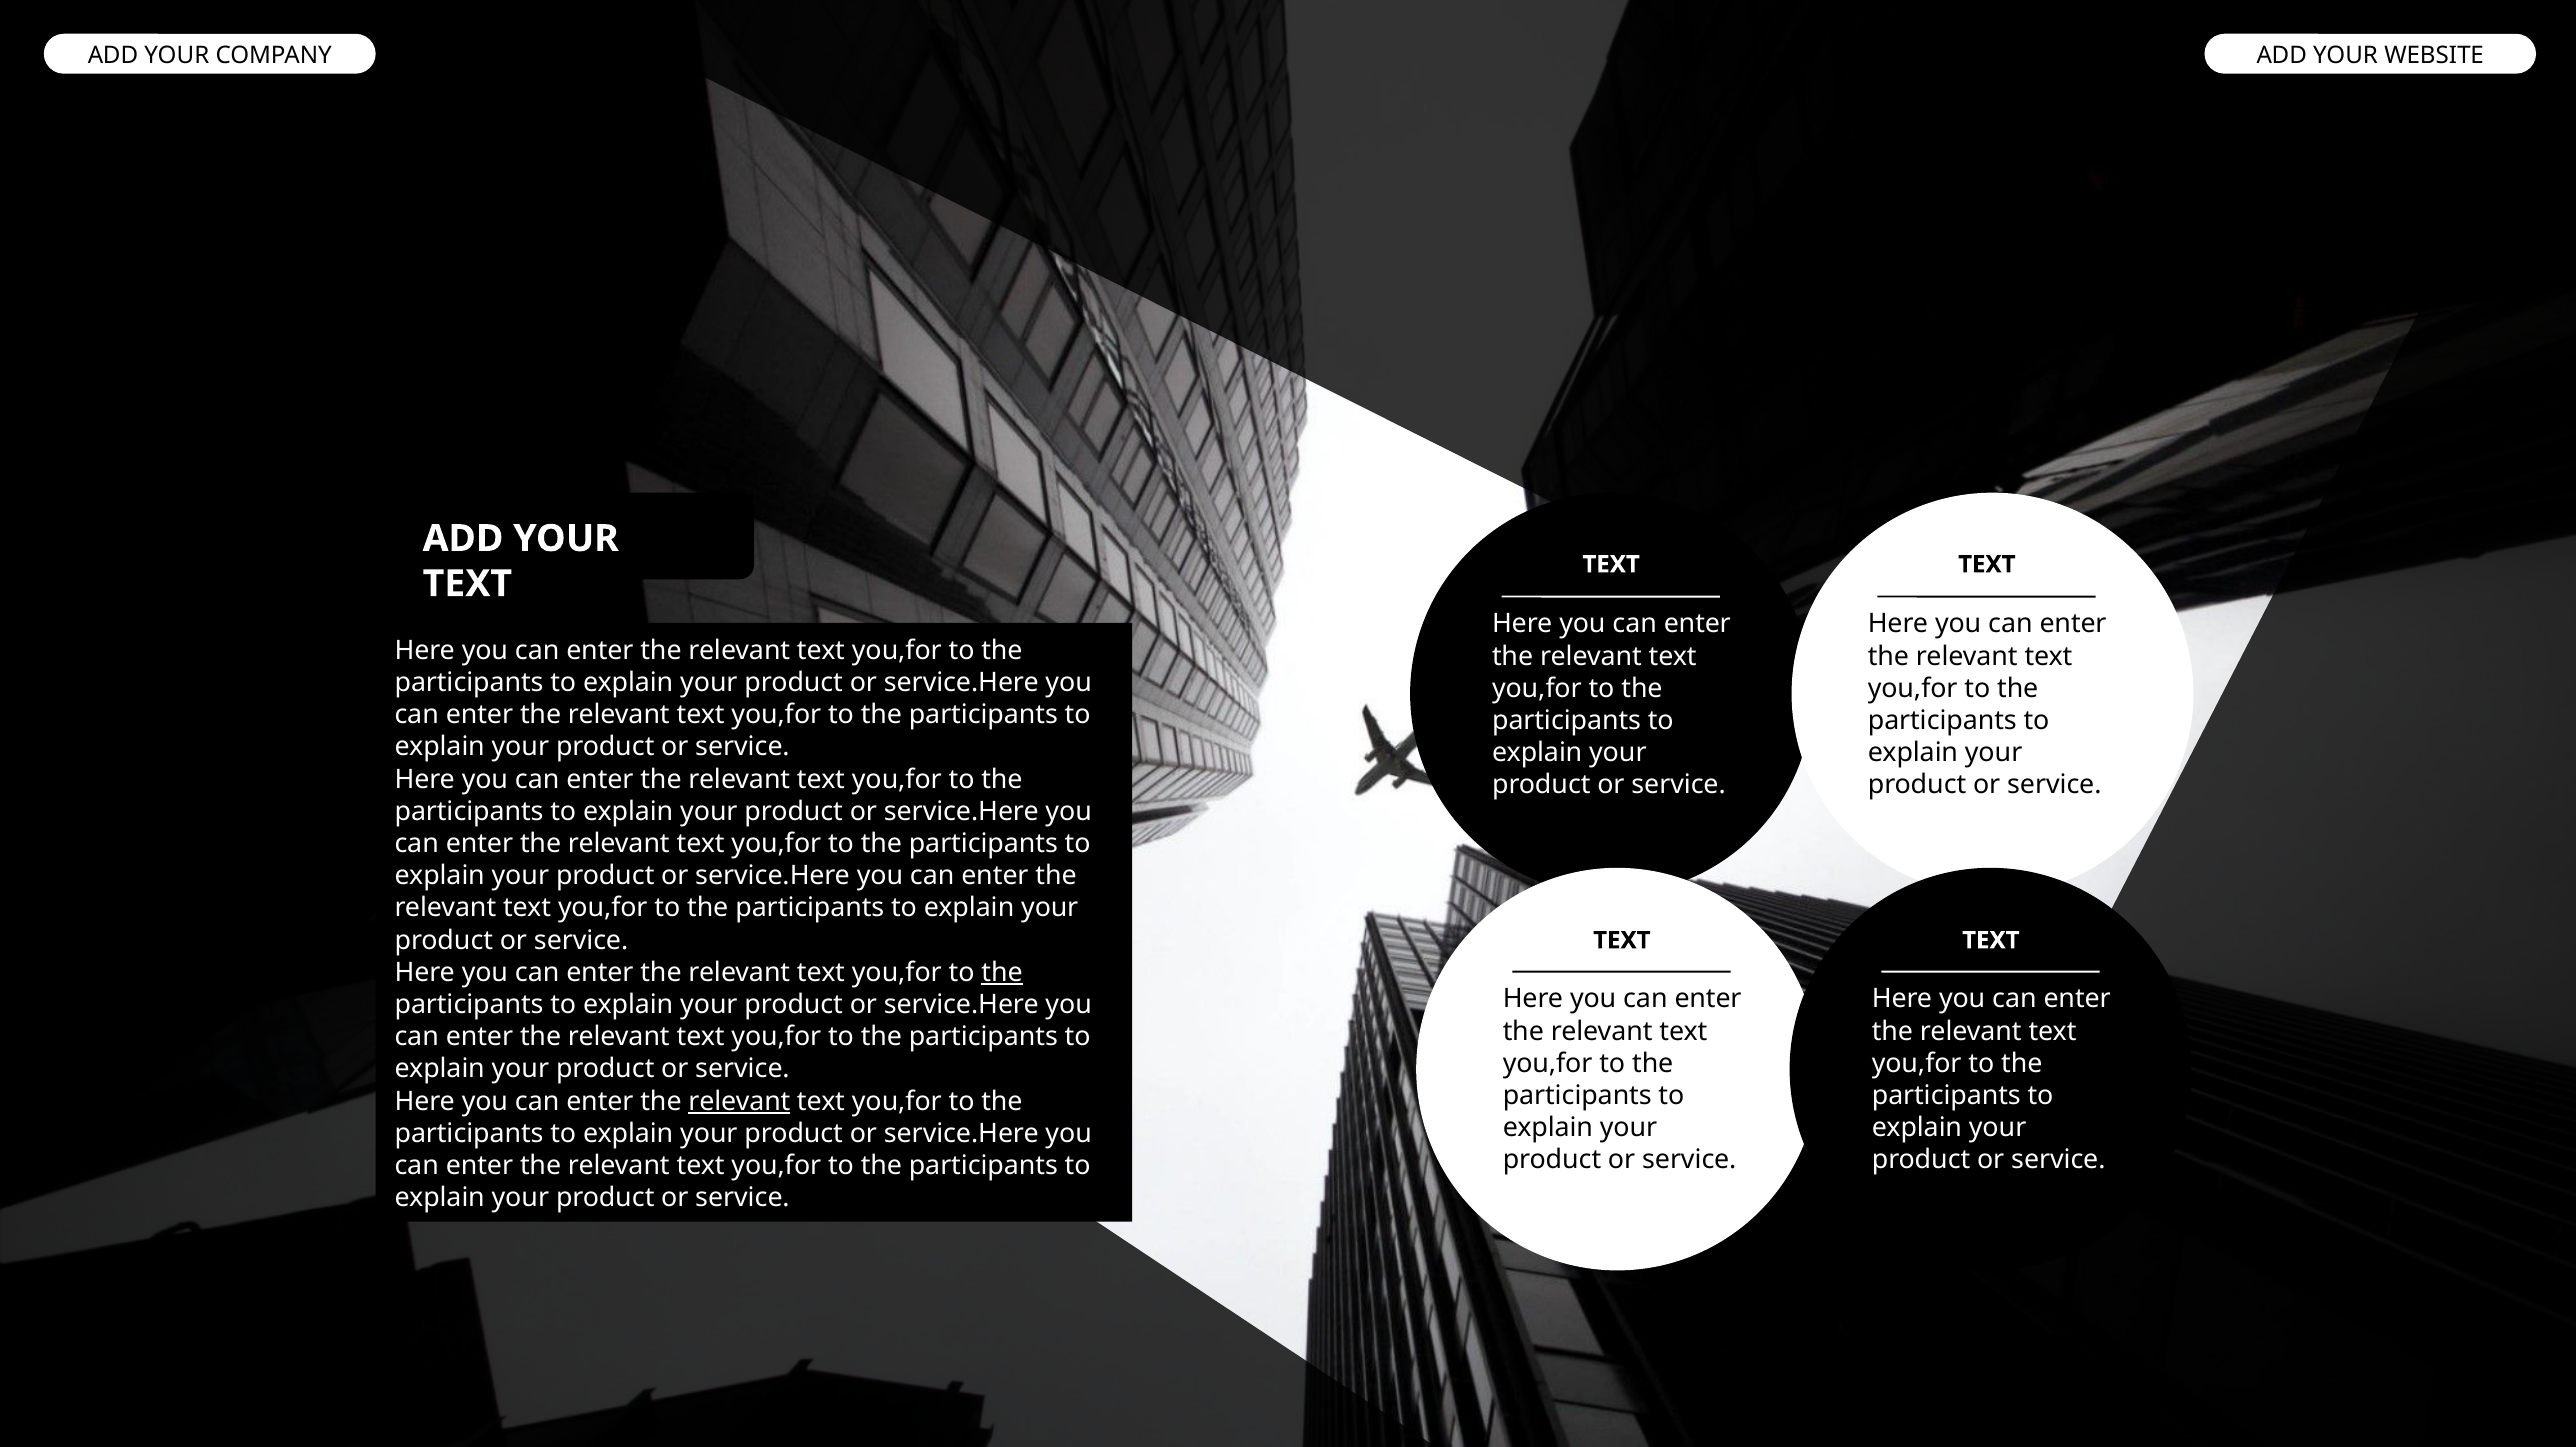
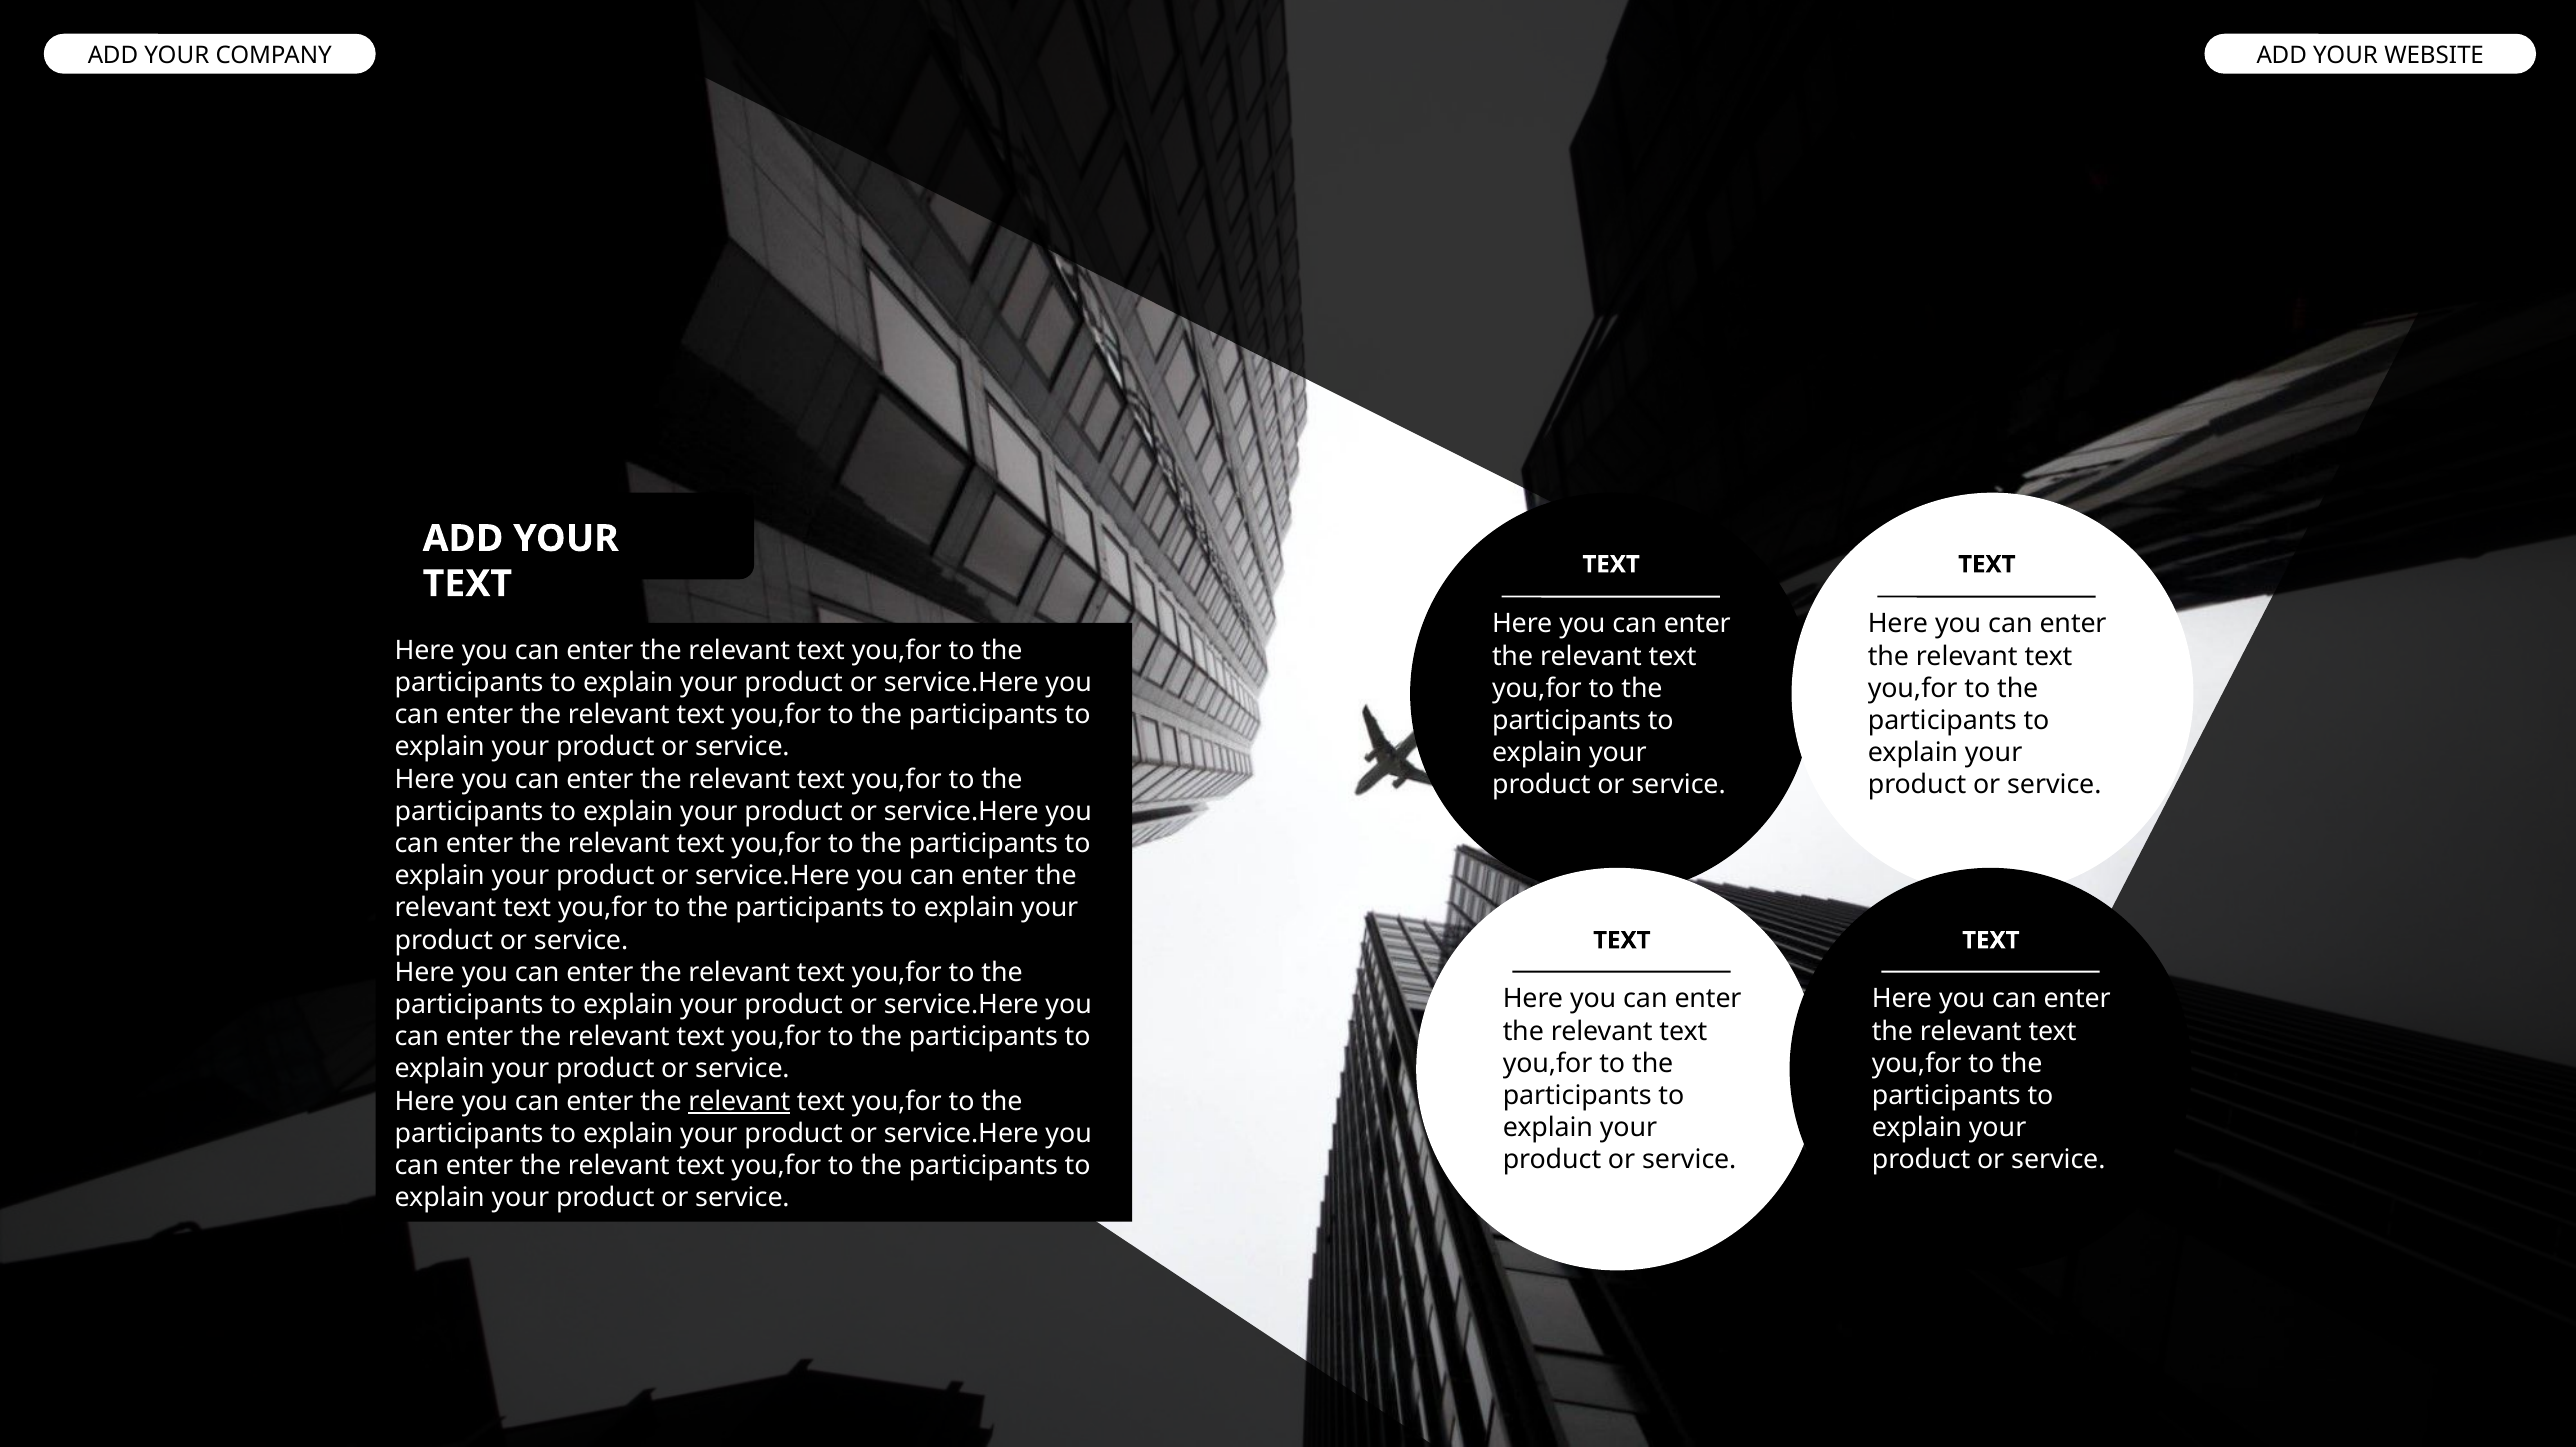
the at (1002, 972) underline: present -> none
